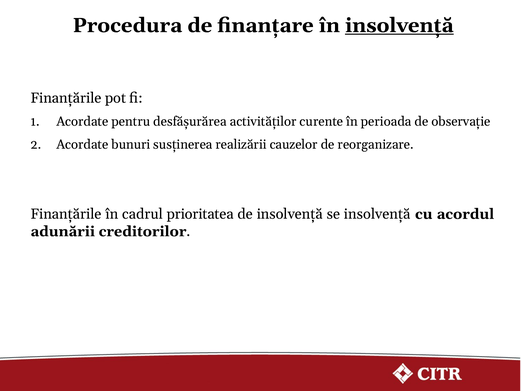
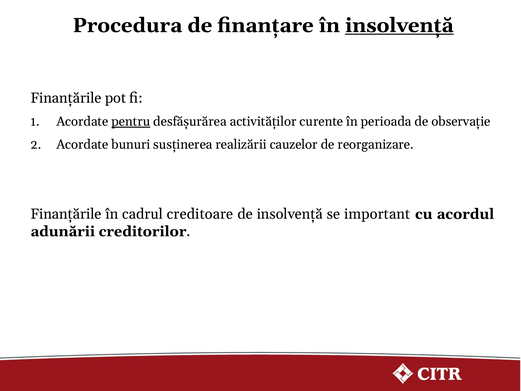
pentru underline: none -> present
prioritatea: prioritatea -> creditoare
se insolvență: insolvență -> important
